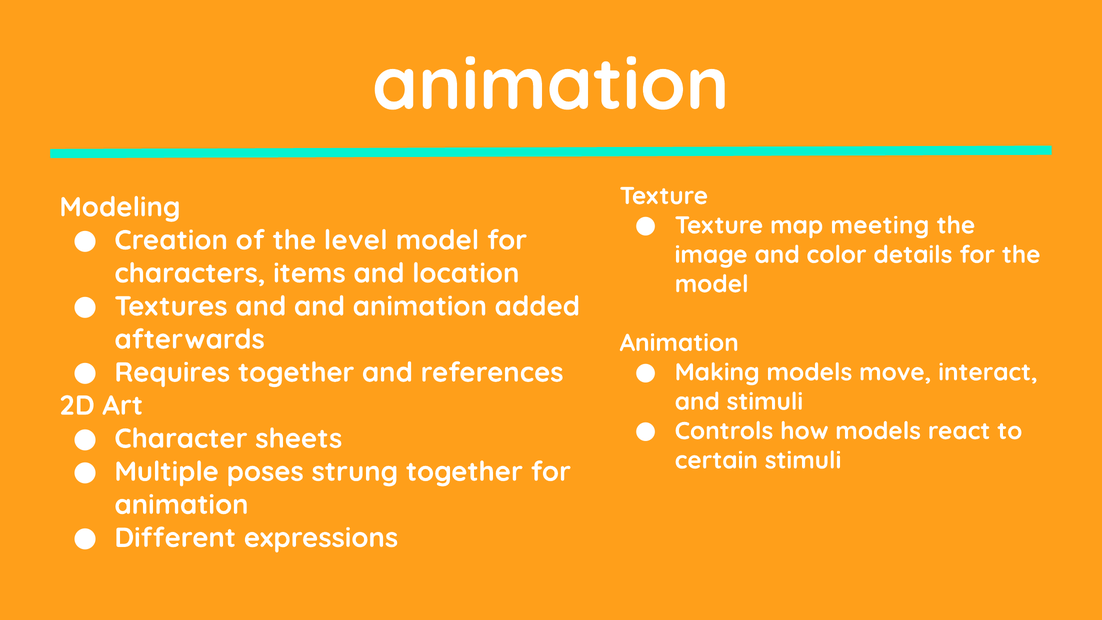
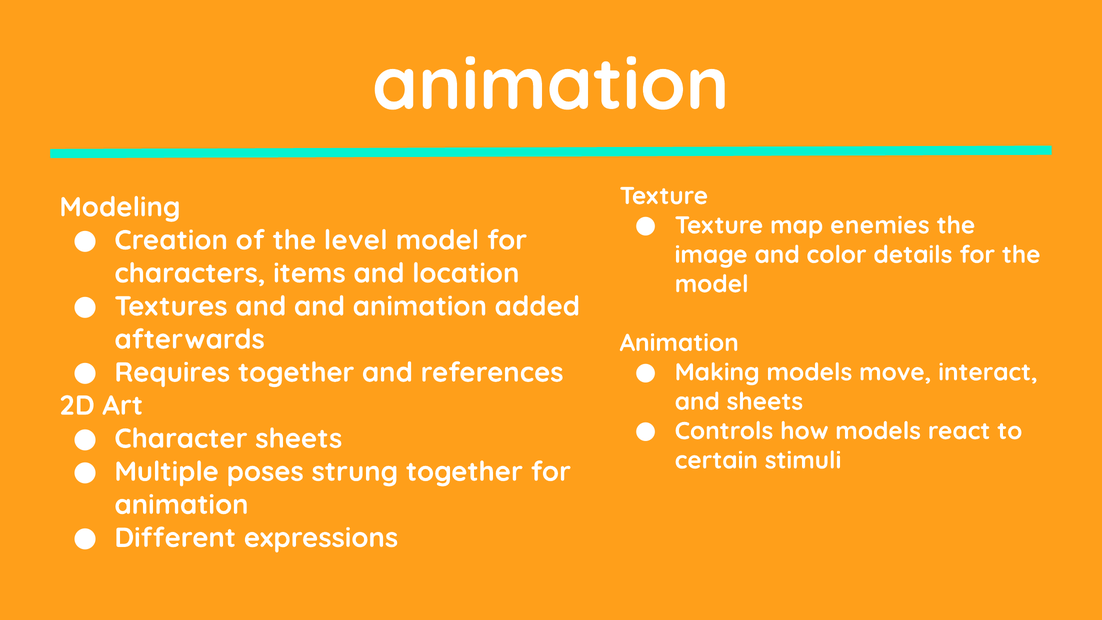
meeting: meeting -> enemies
and stimuli: stimuli -> sheets
